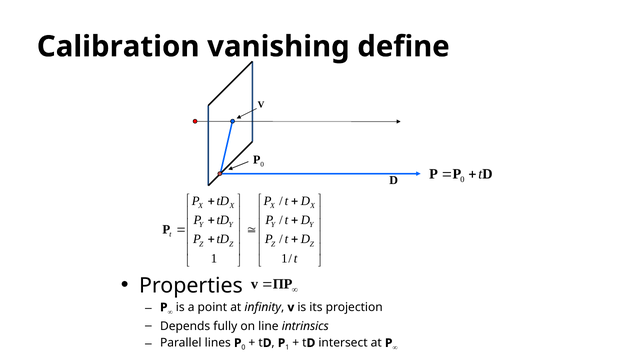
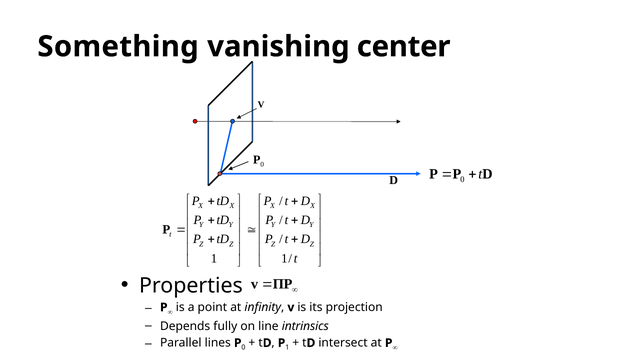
Calibration: Calibration -> Something
define: define -> center
